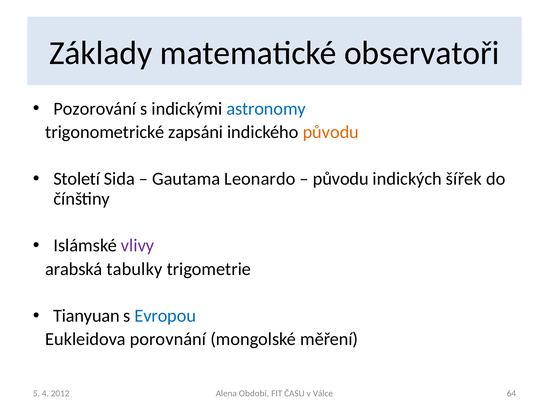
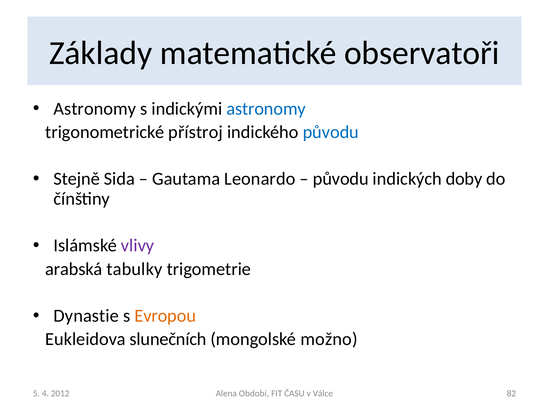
Pozorování at (95, 109): Pozorování -> Astronomy
zapsáni: zapsáni -> přístroj
původu at (331, 132) colour: orange -> blue
Století: Století -> Stejně
šířek: šířek -> doby
Tianyuan: Tianyuan -> Dynastie
Evropou colour: blue -> orange
porovnání: porovnání -> slunečních
měření: měření -> možno
64: 64 -> 82
